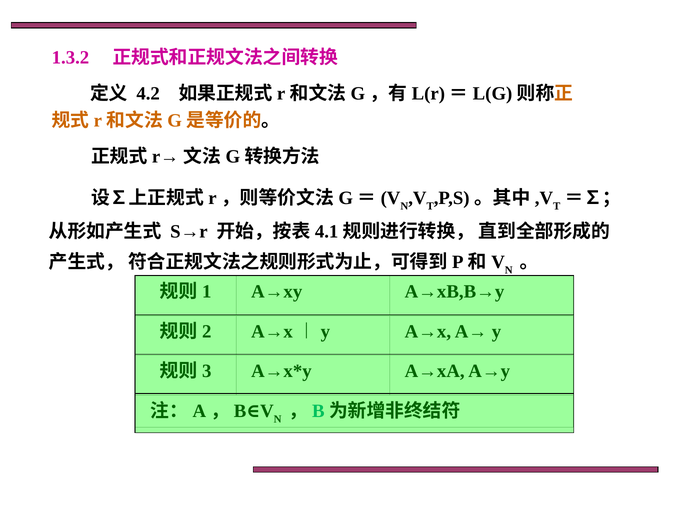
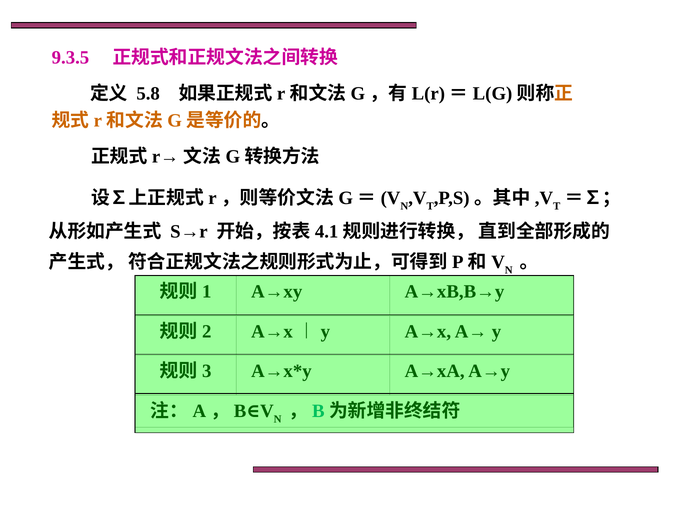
1.3.2: 1.3.2 -> 9.3.5
4.2: 4.2 -> 5.8
